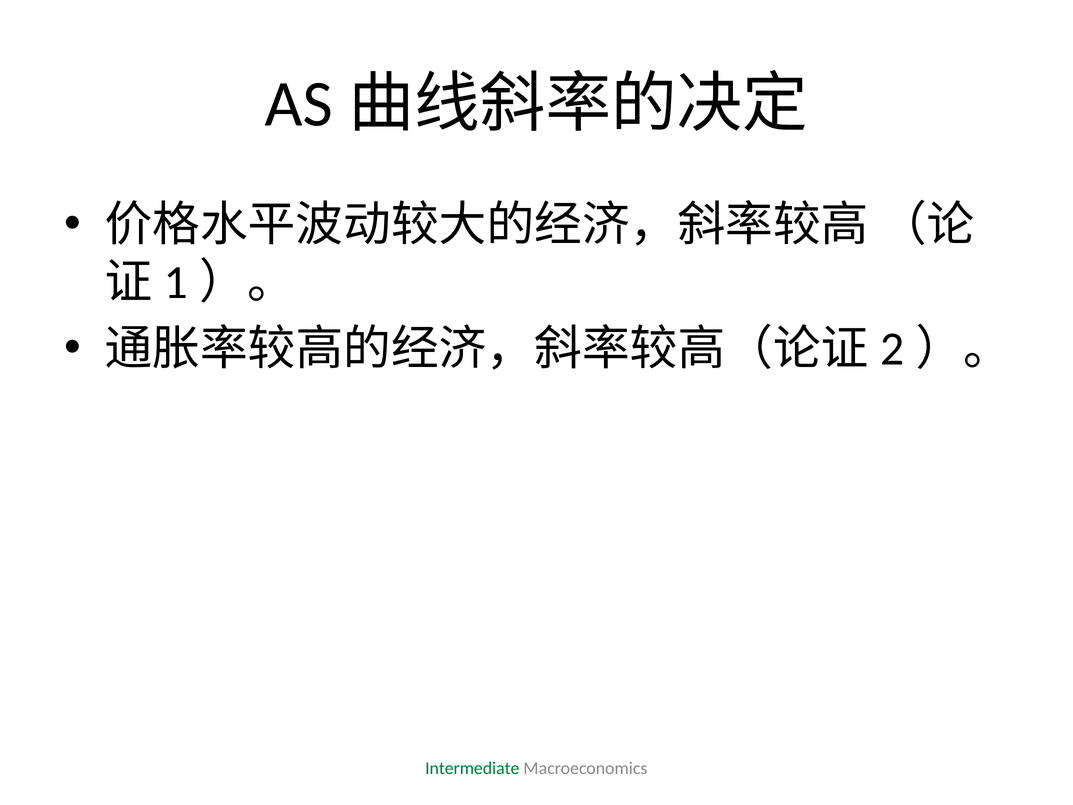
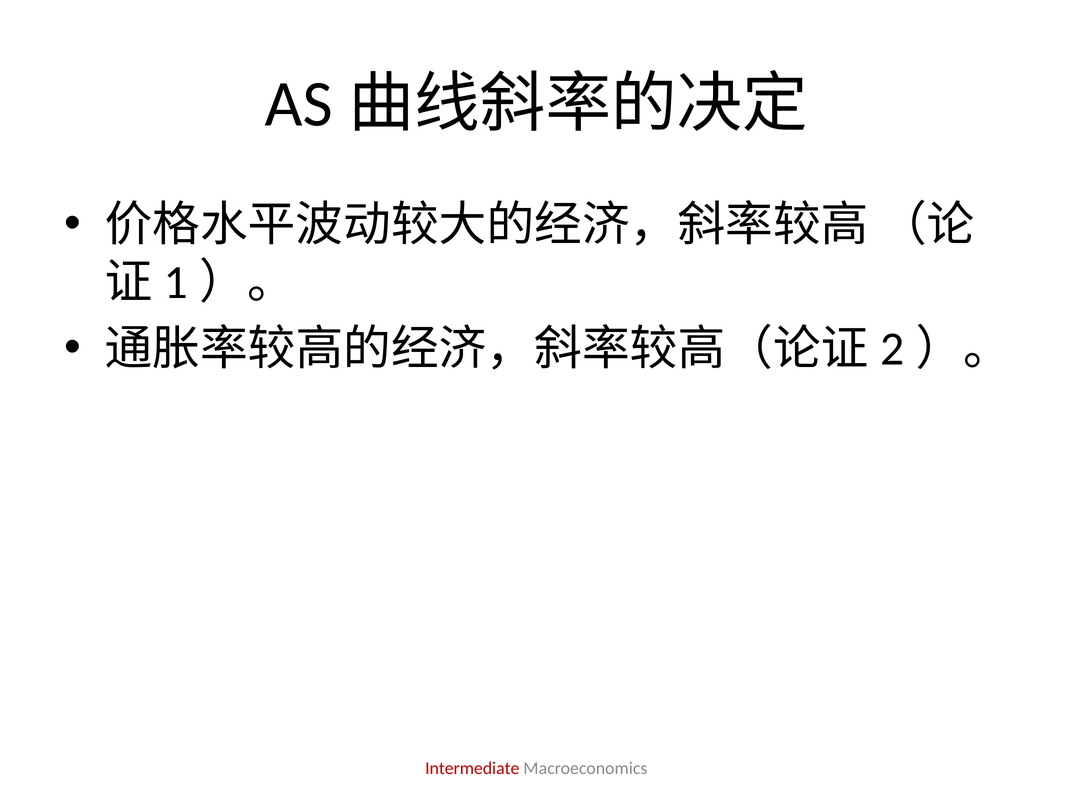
Intermediate colour: green -> red
